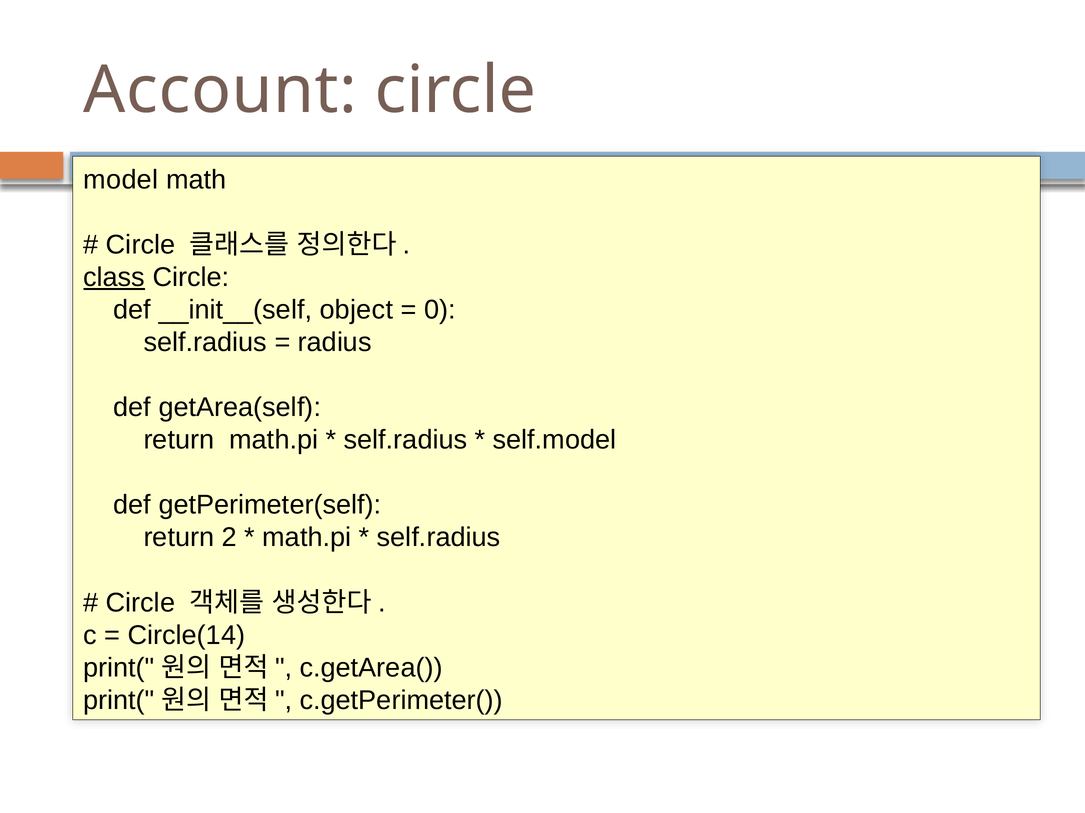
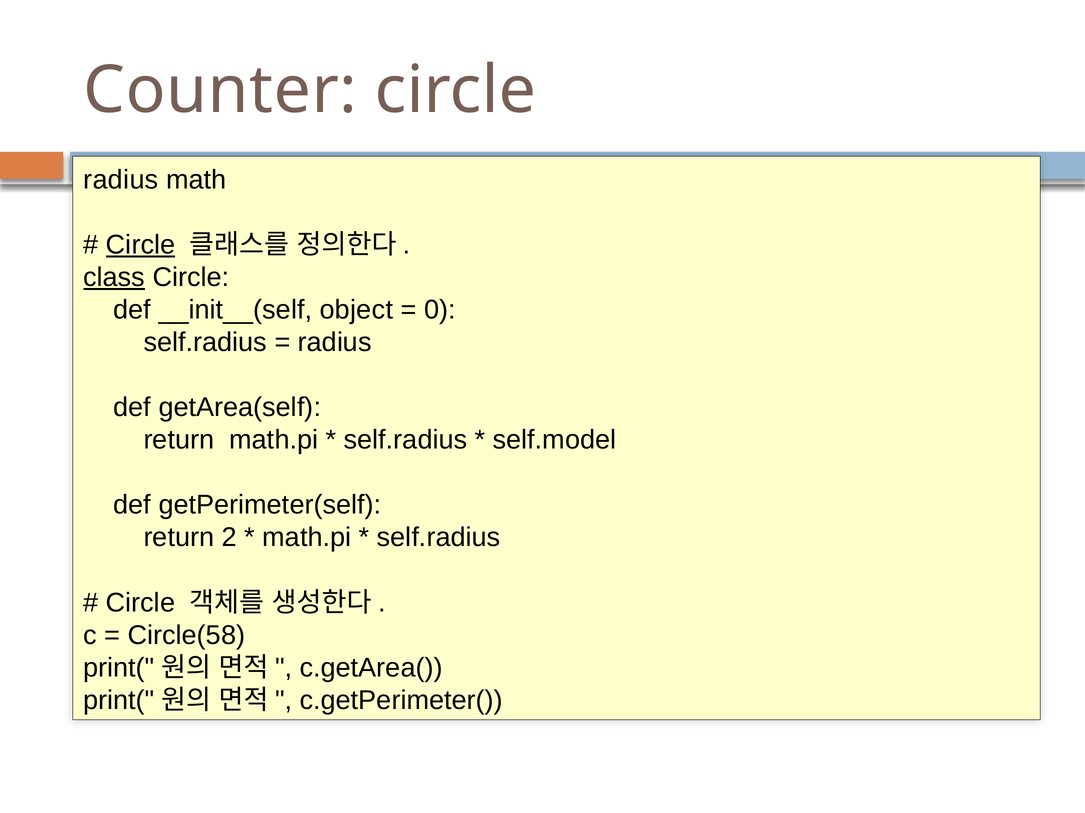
Account: Account -> Counter
model at (121, 180): model -> radius
Circle at (141, 245) underline: none -> present
Circle(14: Circle(14 -> Circle(58
